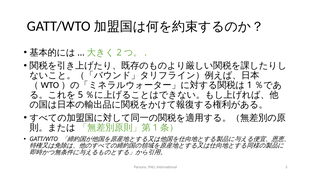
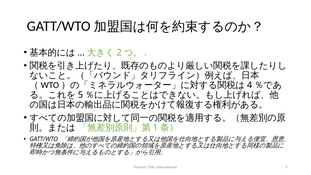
1 at (250, 85): 1 -> 4
